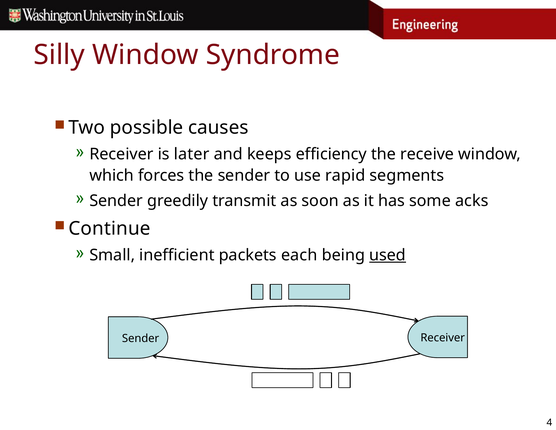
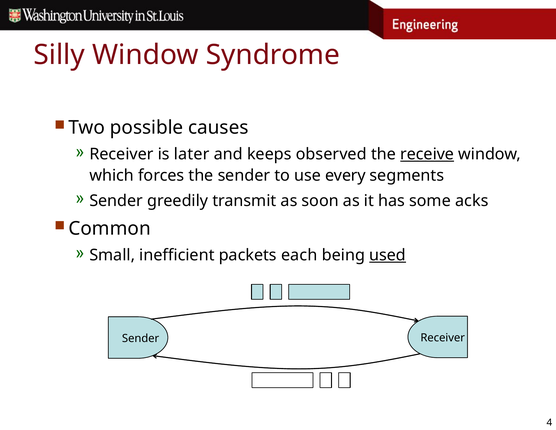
efficiency: efficiency -> observed
receive underline: none -> present
rapid: rapid -> every
Continue: Continue -> Common
